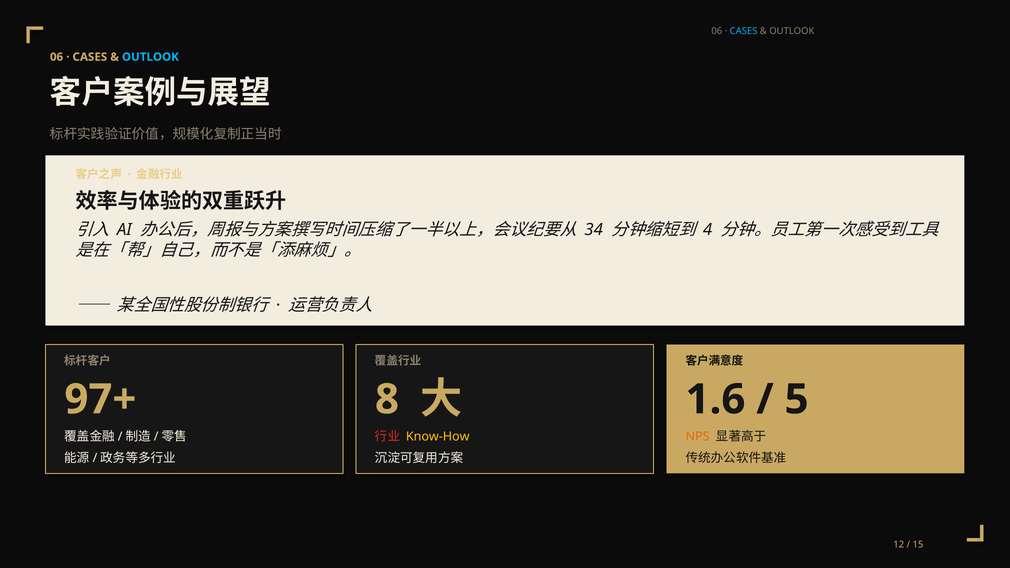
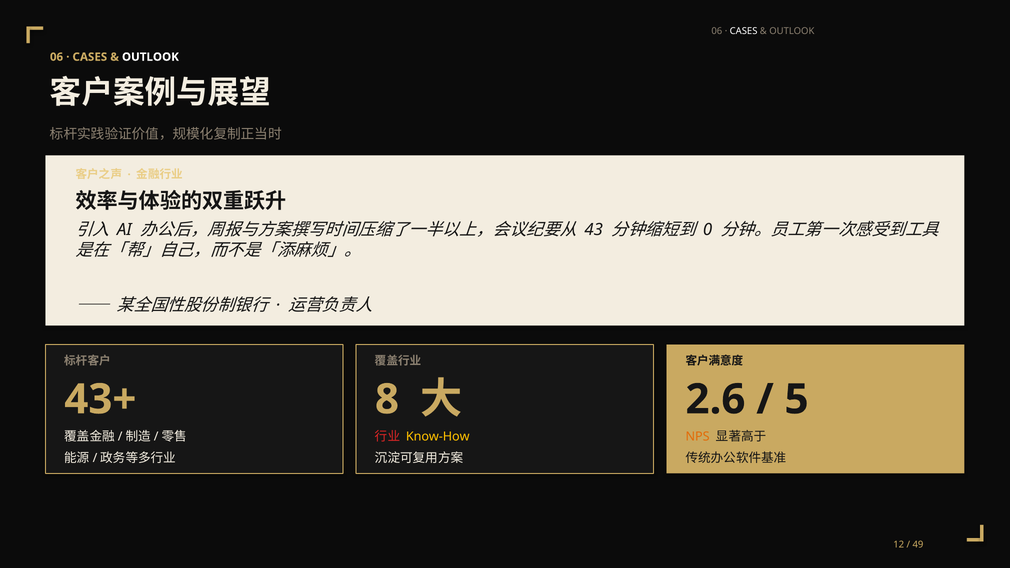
CASES at (744, 31) colour: light blue -> white
OUTLOOK at (150, 57) colour: light blue -> white
34: 34 -> 43
4: 4 -> 0
97+: 97+ -> 43+
1.6: 1.6 -> 2.6
15: 15 -> 49
